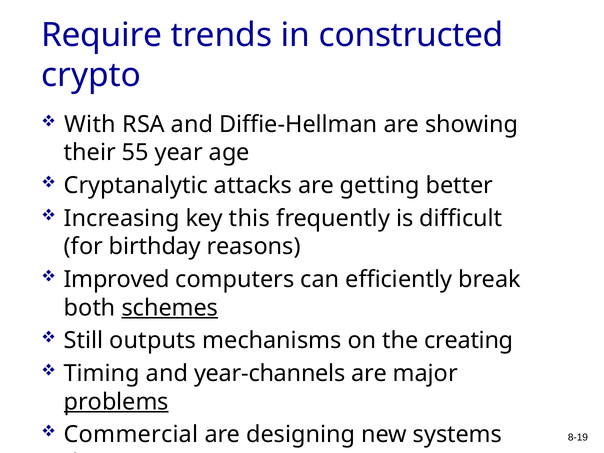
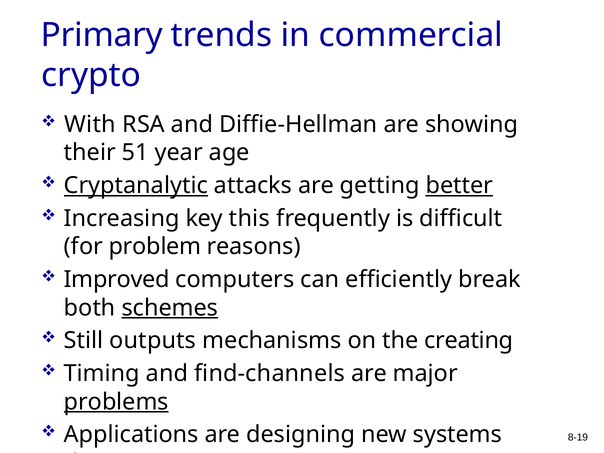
Require: Require -> Primary
constructed: constructed -> commercial
55: 55 -> 51
Cryptanalytic underline: none -> present
better underline: none -> present
birthday: birthday -> problem
year-channels: year-channels -> find-channels
Commercial: Commercial -> Applications
